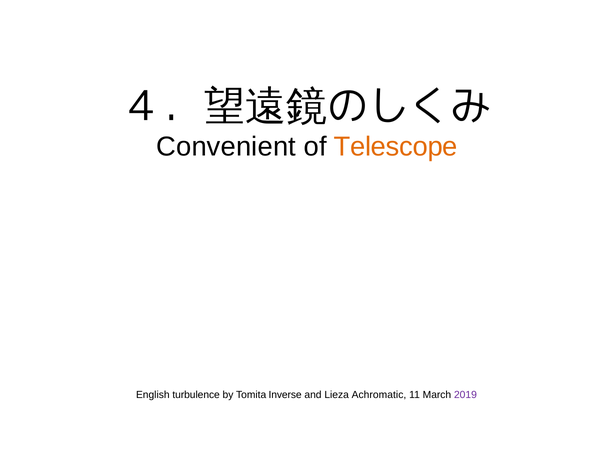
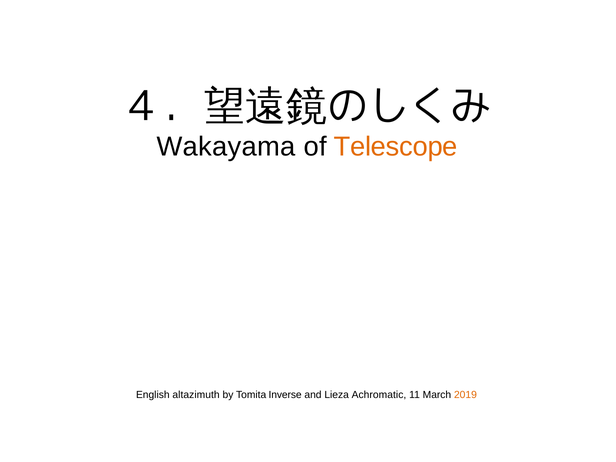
Convenient: Convenient -> Wakayama
turbulence: turbulence -> altazimuth
2019 colour: purple -> orange
